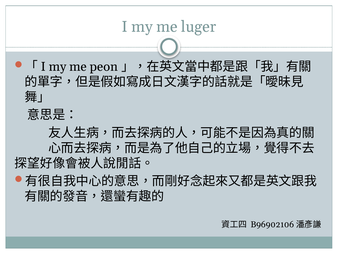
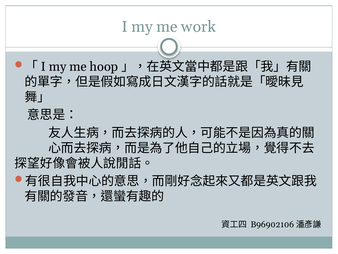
luger: luger -> work
peon: peon -> hoop
